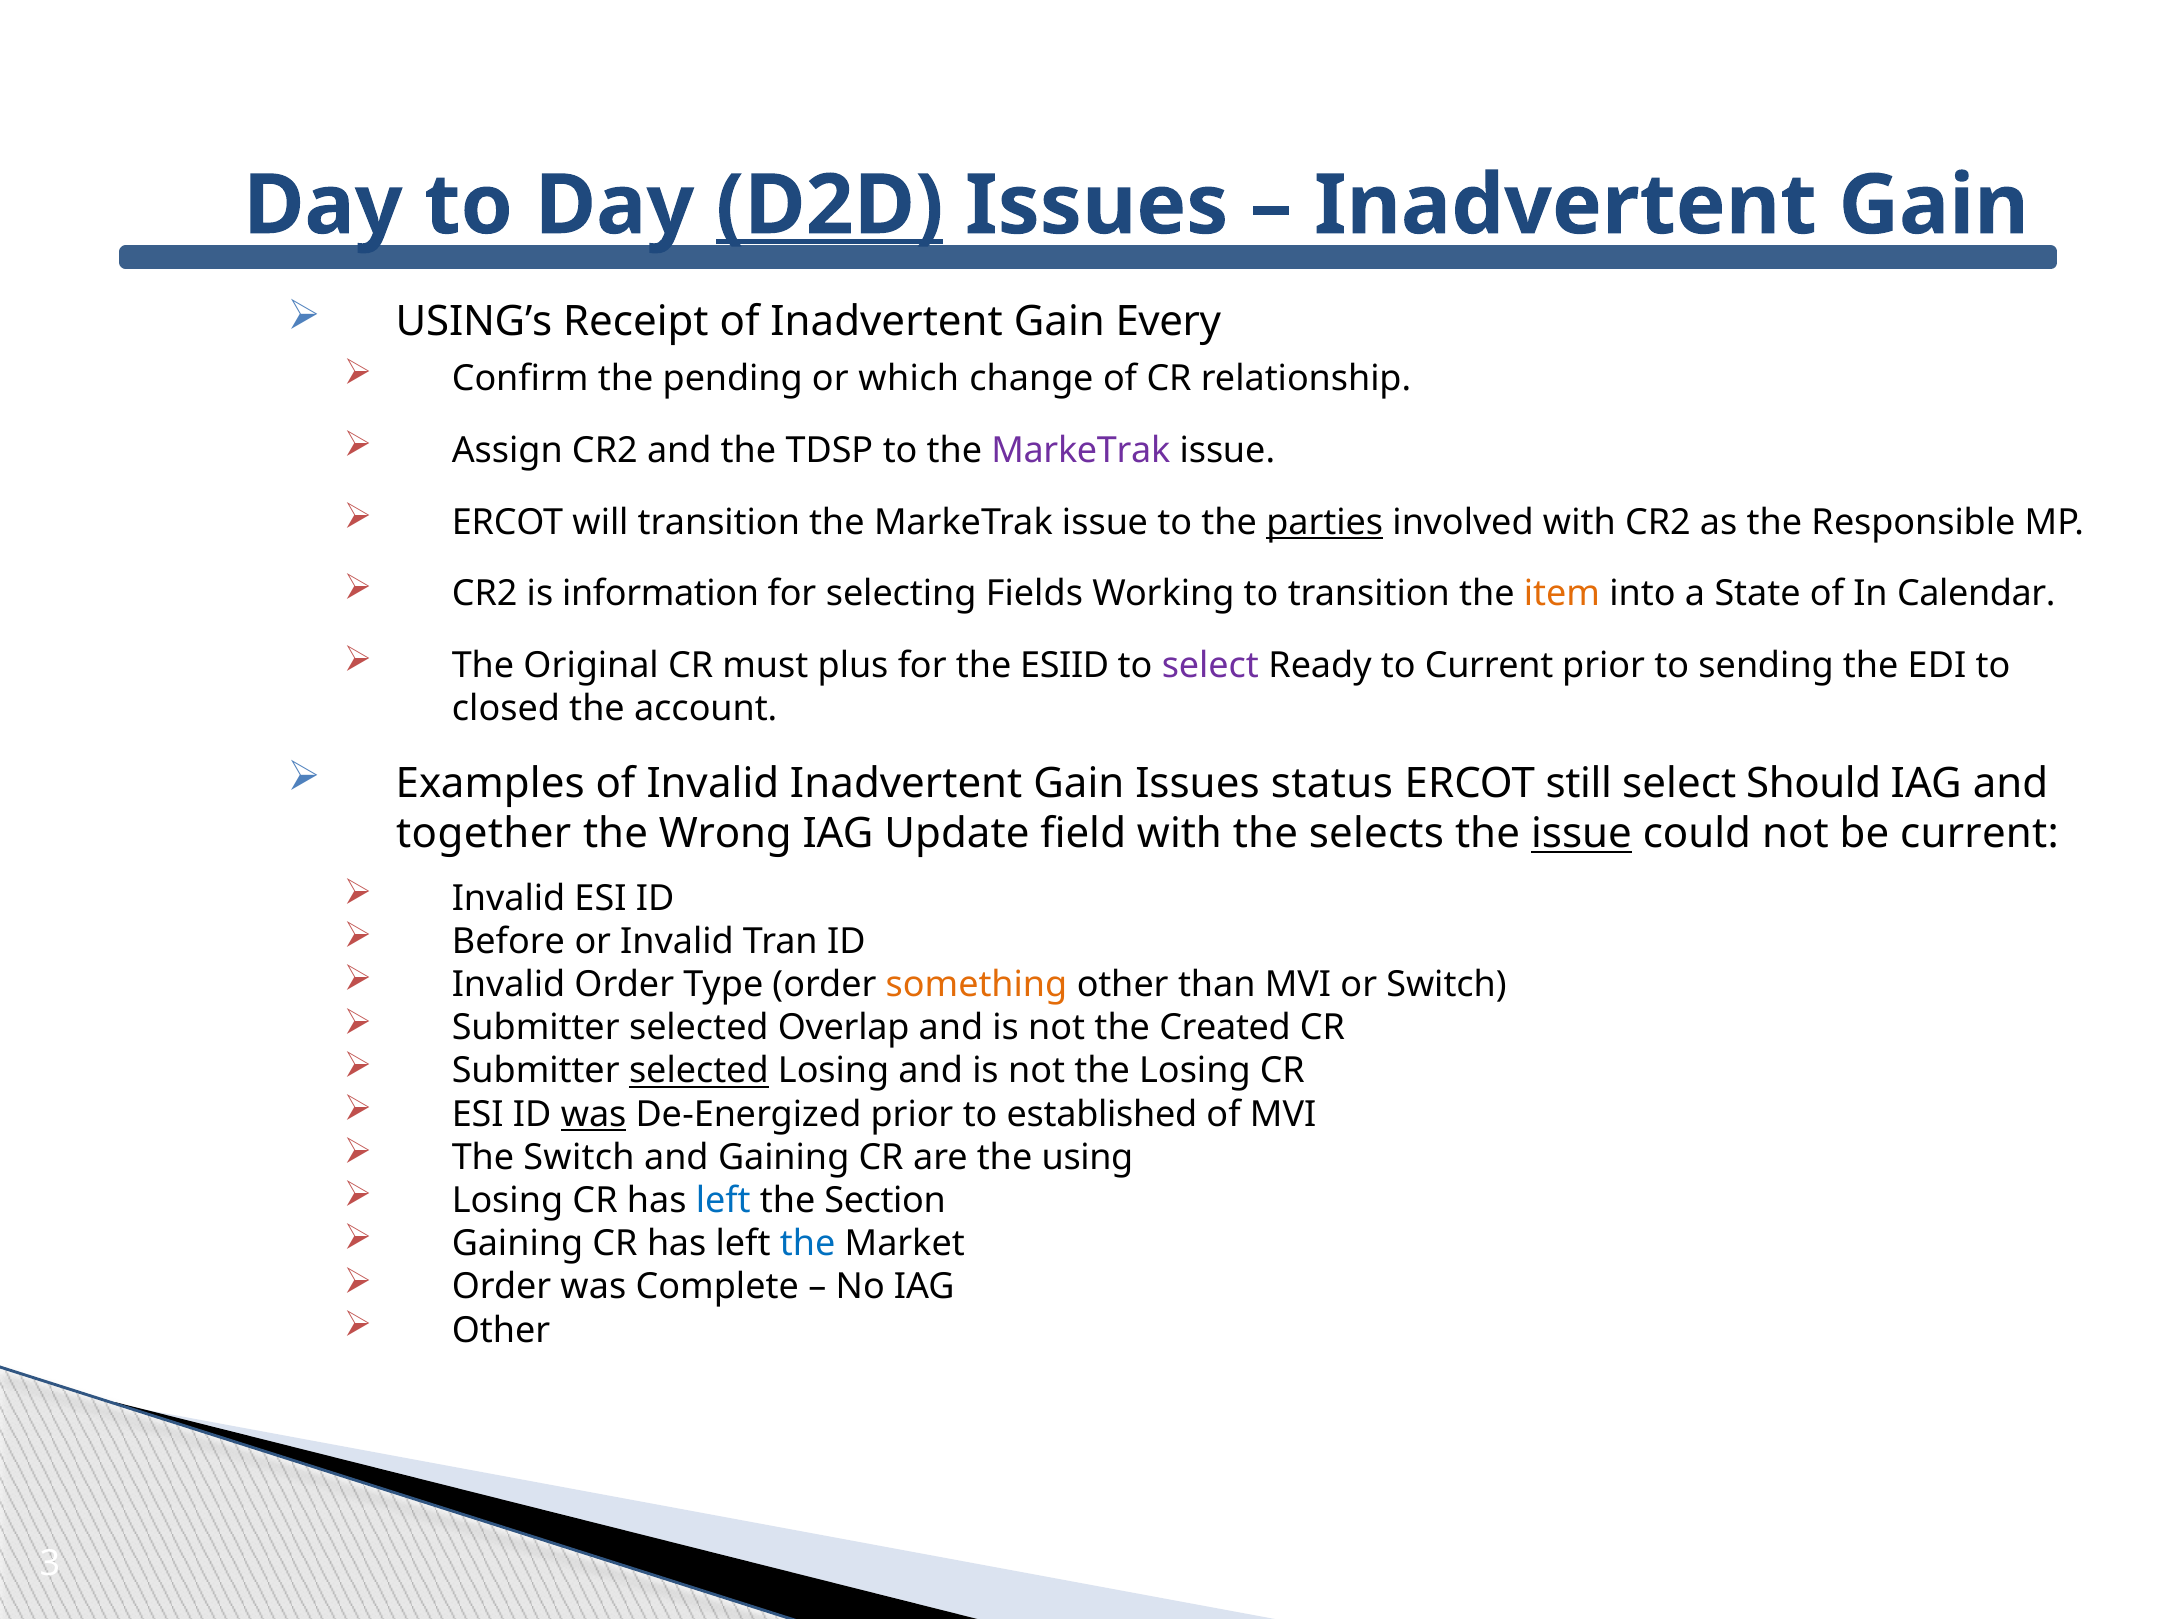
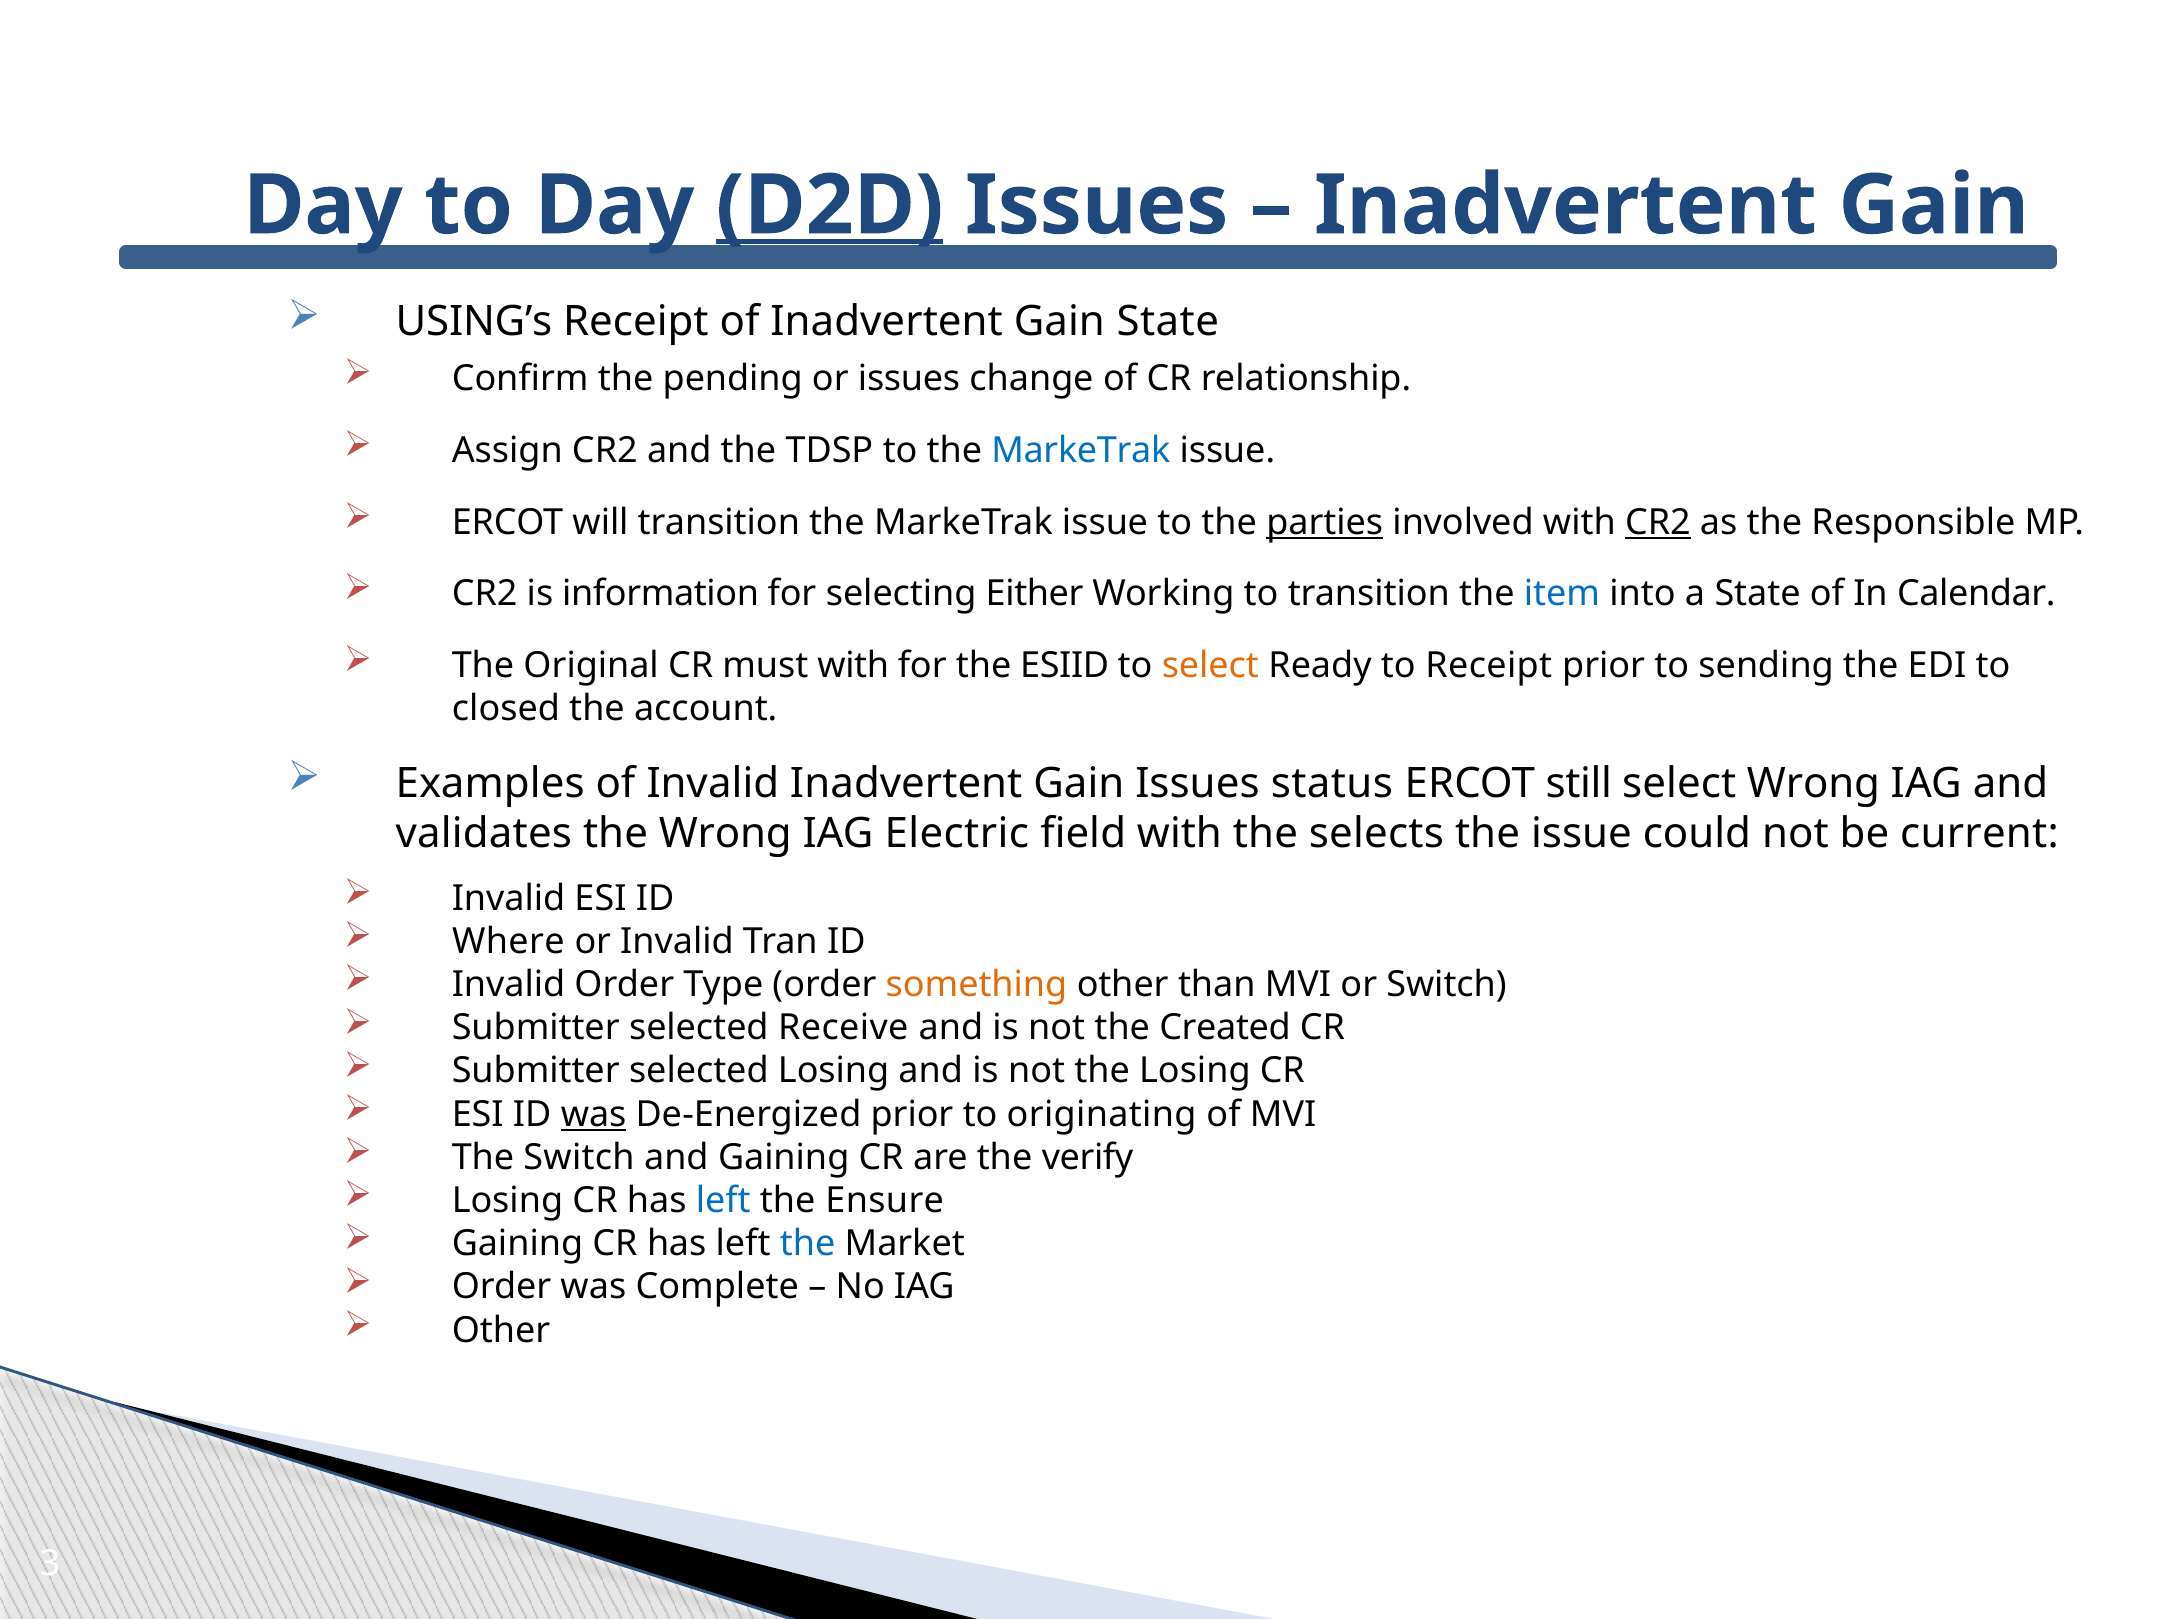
Gain Every: Every -> State
or which: which -> issues
MarkeTrak at (1081, 451) colour: purple -> blue
CR2 at (1658, 522) underline: none -> present
Fields: Fields -> Either
item colour: orange -> blue
must plus: plus -> with
select at (1210, 666) colour: purple -> orange
to Current: Current -> Receipt
select Should: Should -> Wrong
together: together -> validates
Update: Update -> Electric
issue at (1581, 834) underline: present -> none
Before: Before -> Where
Overlap: Overlap -> Receive
selected at (699, 1071) underline: present -> none
established: established -> originating
using: using -> verify
Section: Section -> Ensure
